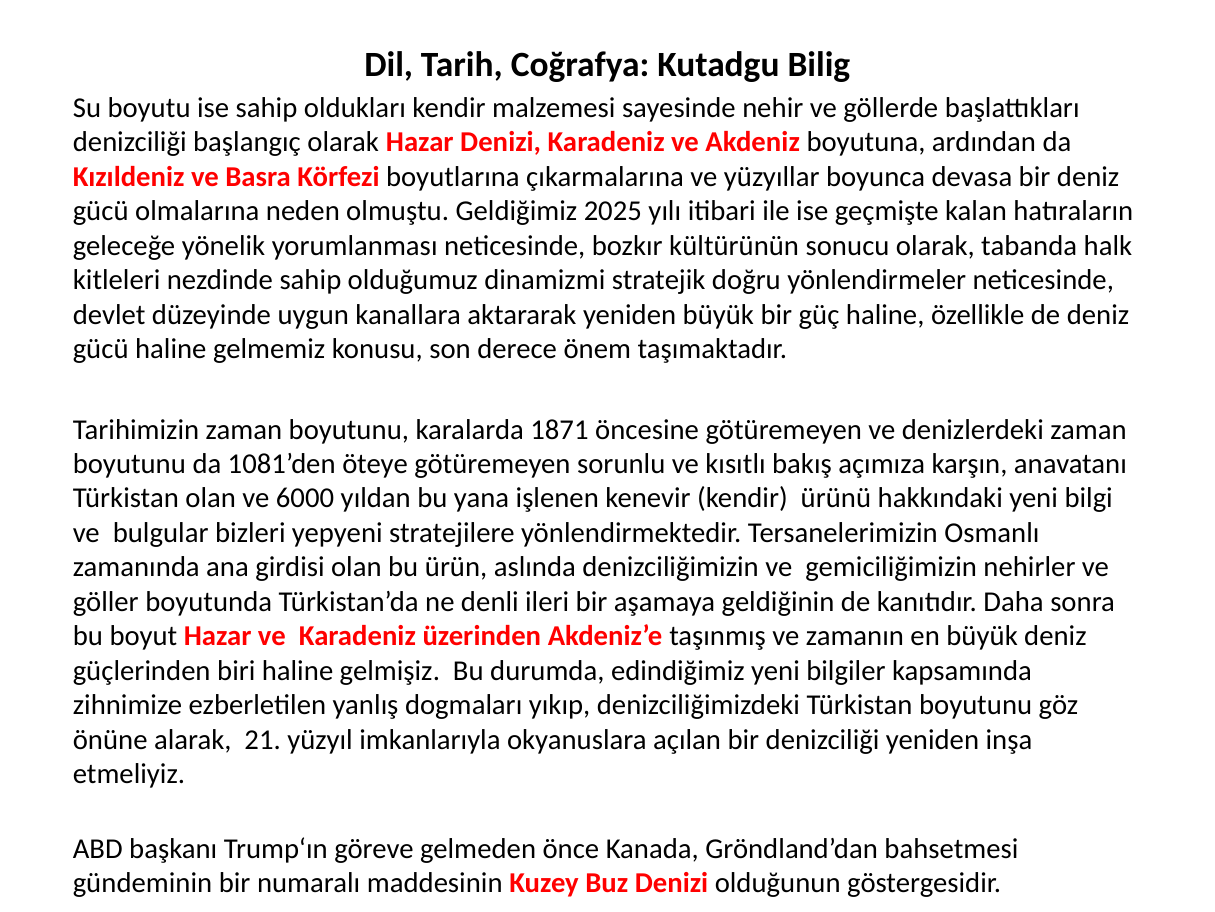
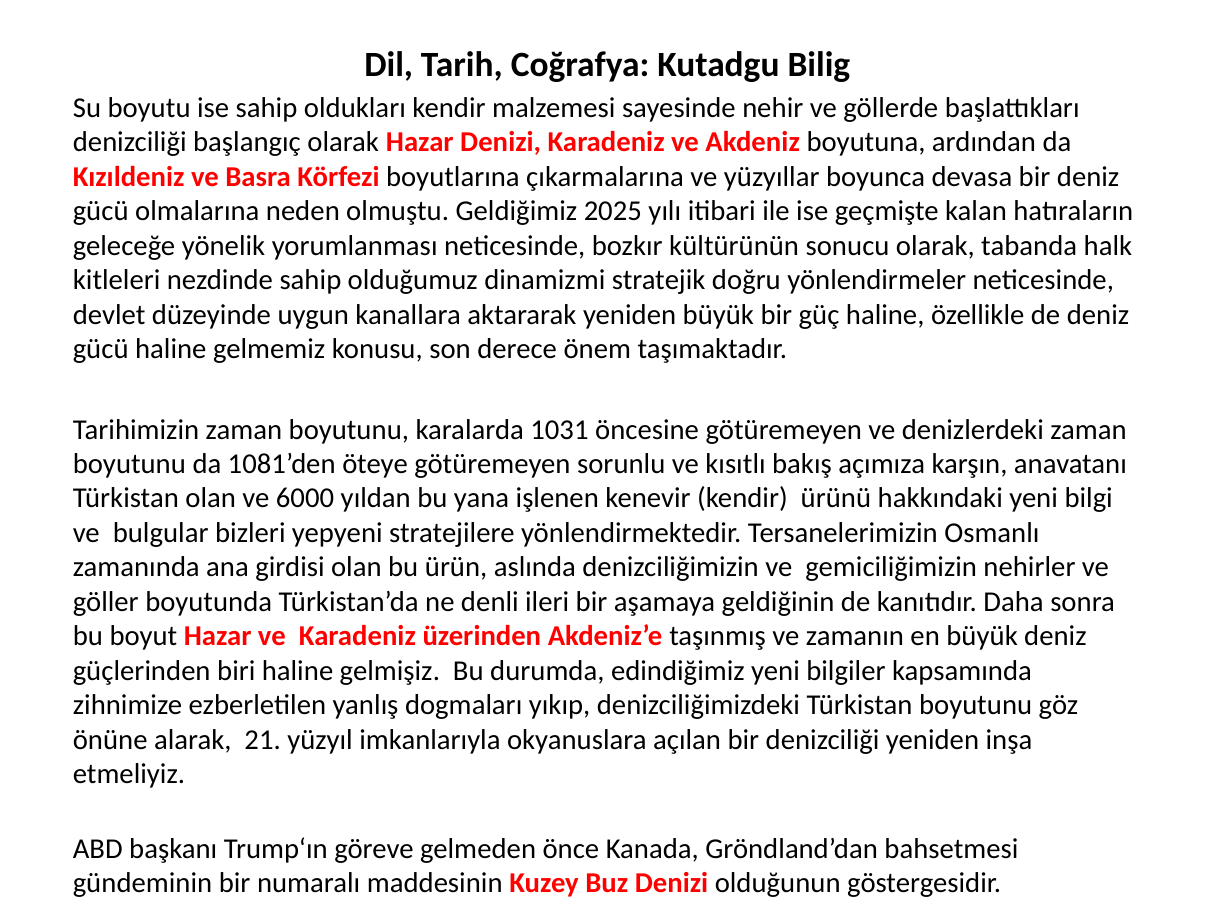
1871: 1871 -> 1031
